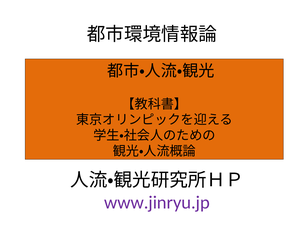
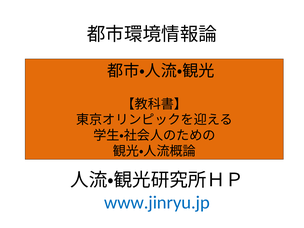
www.jinryu.jp colour: purple -> blue
